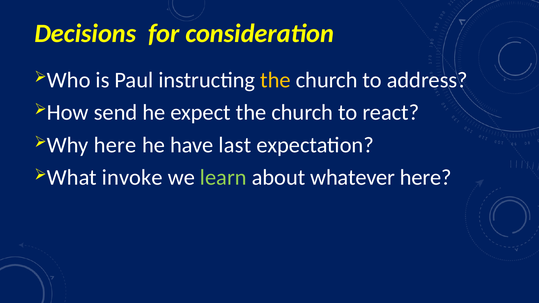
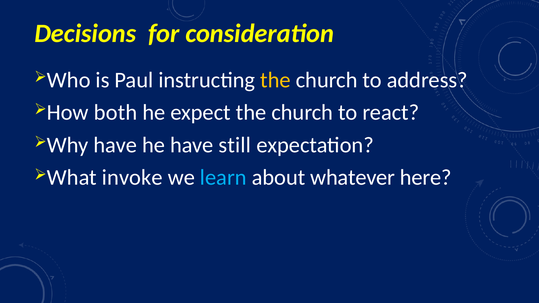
send: send -> both
here at (115, 145): here -> have
last: last -> still
learn colour: light green -> light blue
